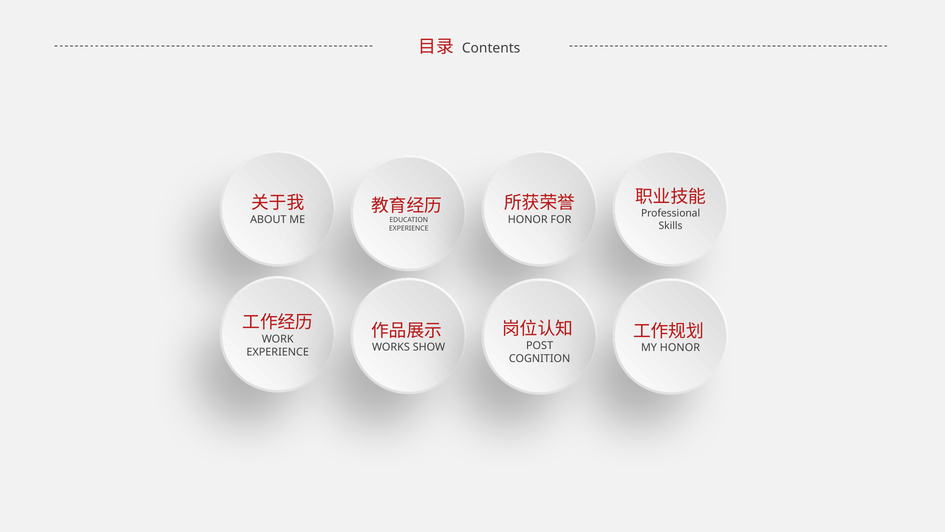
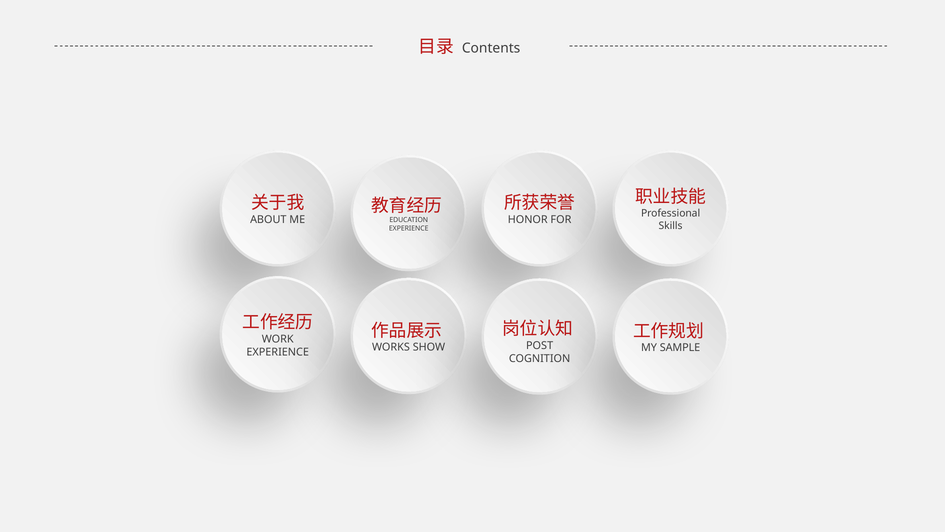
HONOR at (680, 348): HONOR -> SAMPLE
